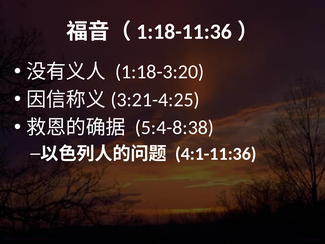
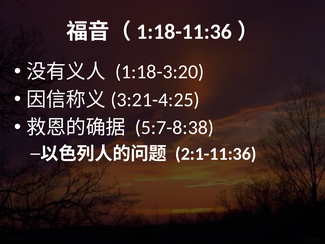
5:4-8:38: 5:4-8:38 -> 5:7-8:38
4:1-11:36: 4:1-11:36 -> 2:1-11:36
